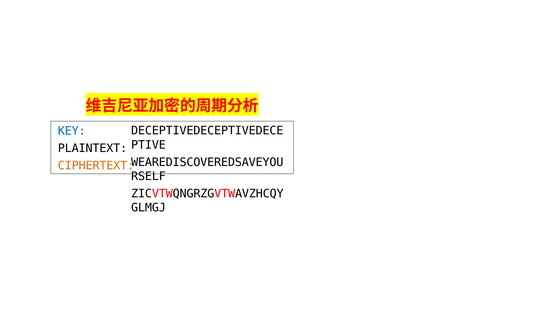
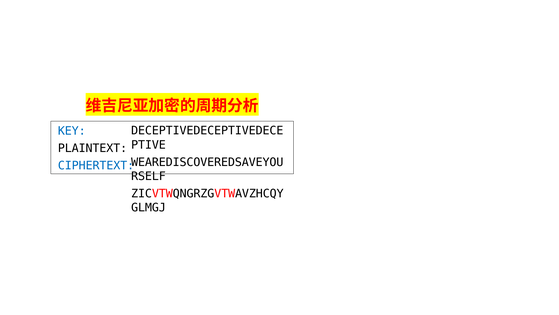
CIPHERTEXT colour: orange -> blue
